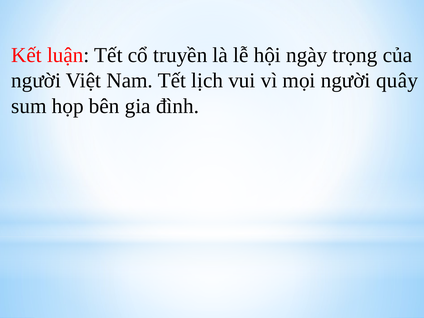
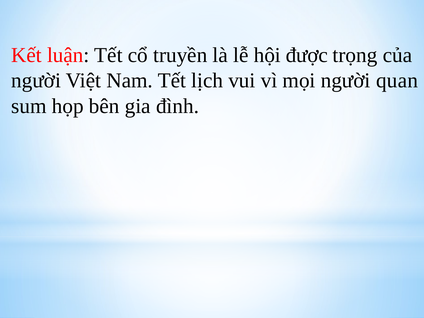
ngày: ngày -> được
quây: quây -> quan
